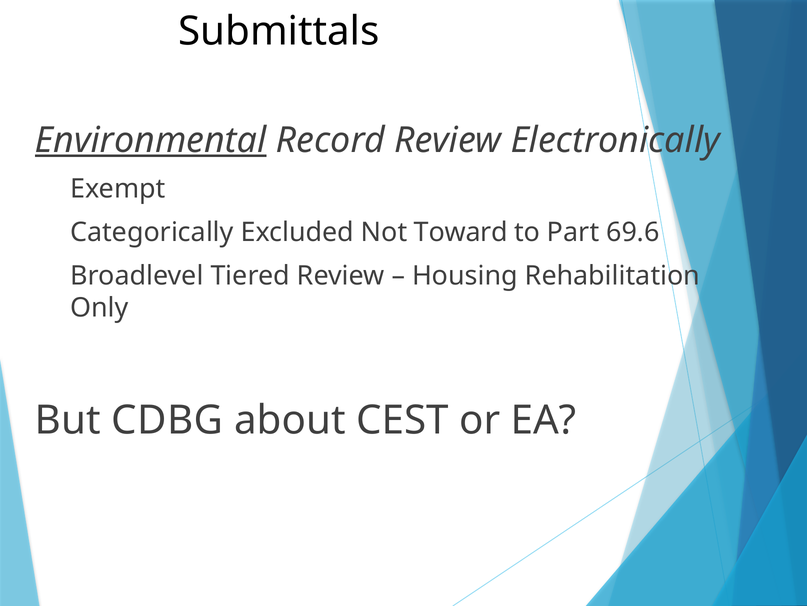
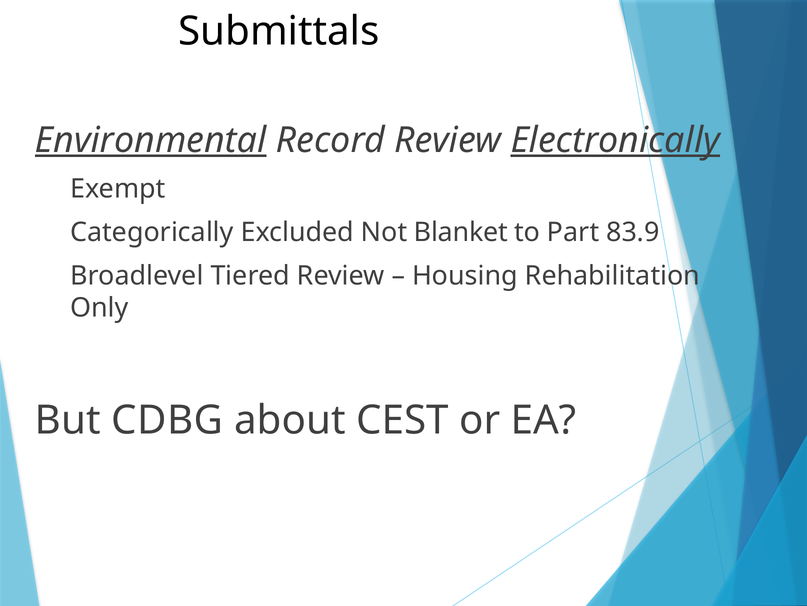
Electronically underline: none -> present
Toward: Toward -> Blanket
69.6: 69.6 -> 83.9
